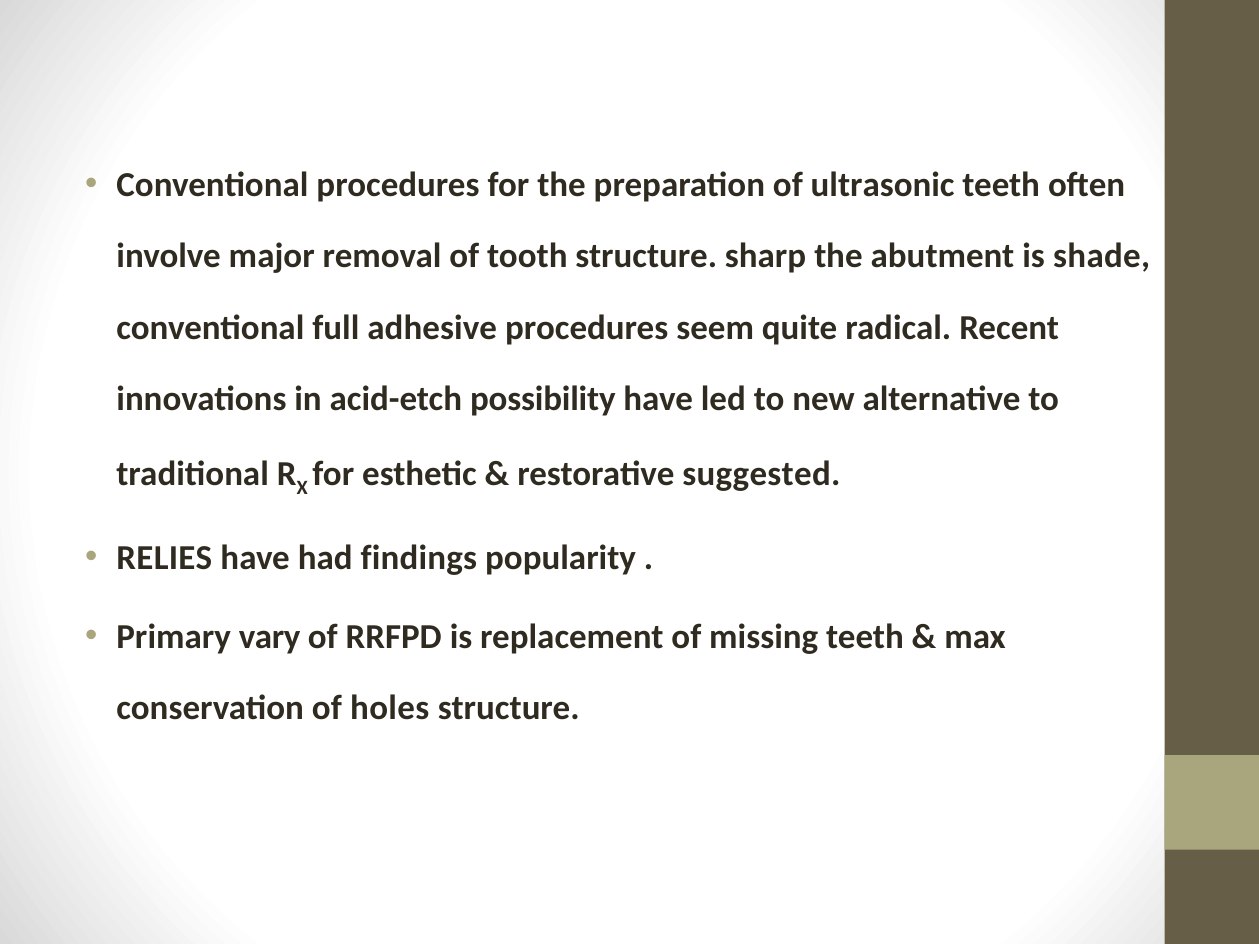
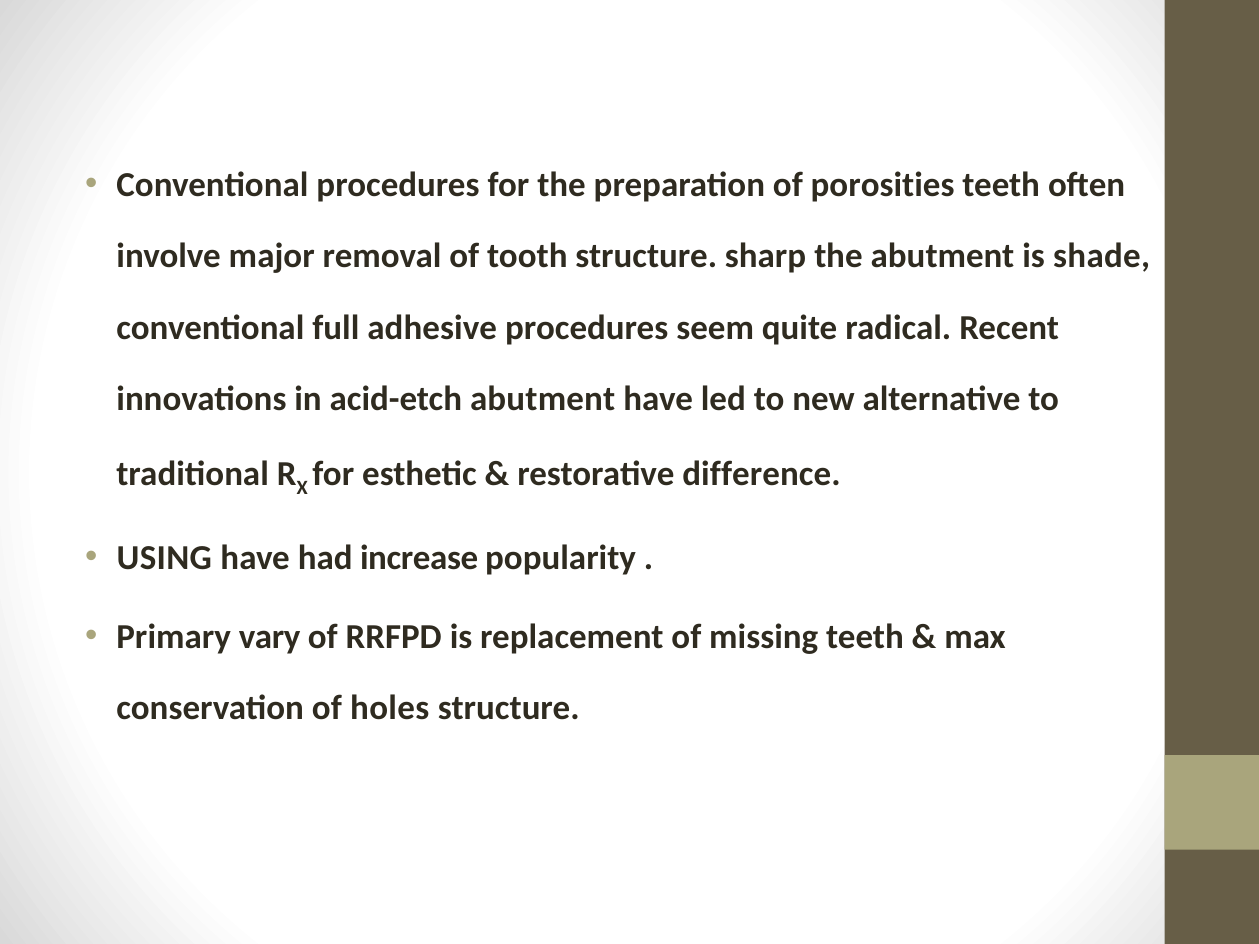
ultrasonic: ultrasonic -> porosities
acid-etch possibility: possibility -> abutment
suggested: suggested -> difference
RELIES: RELIES -> USING
findings: findings -> increase
